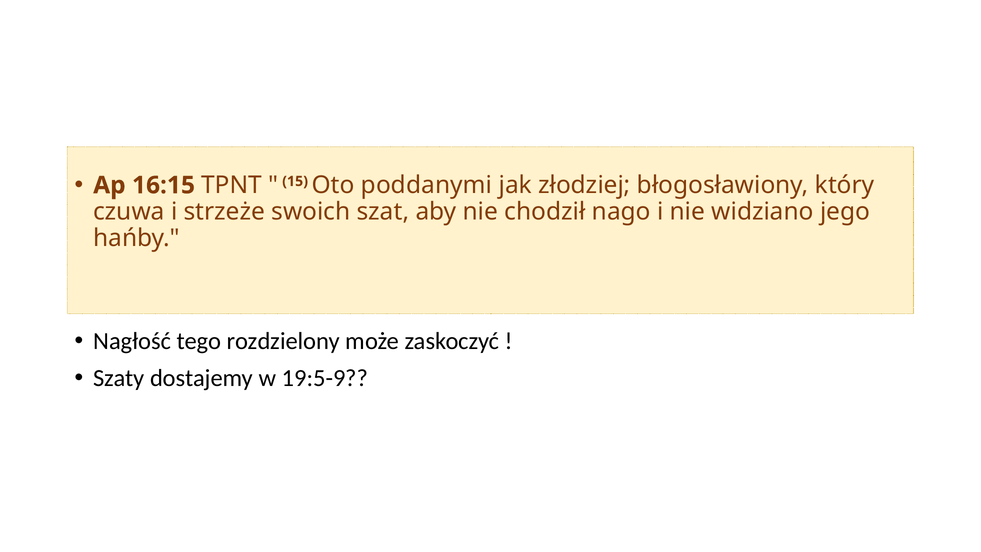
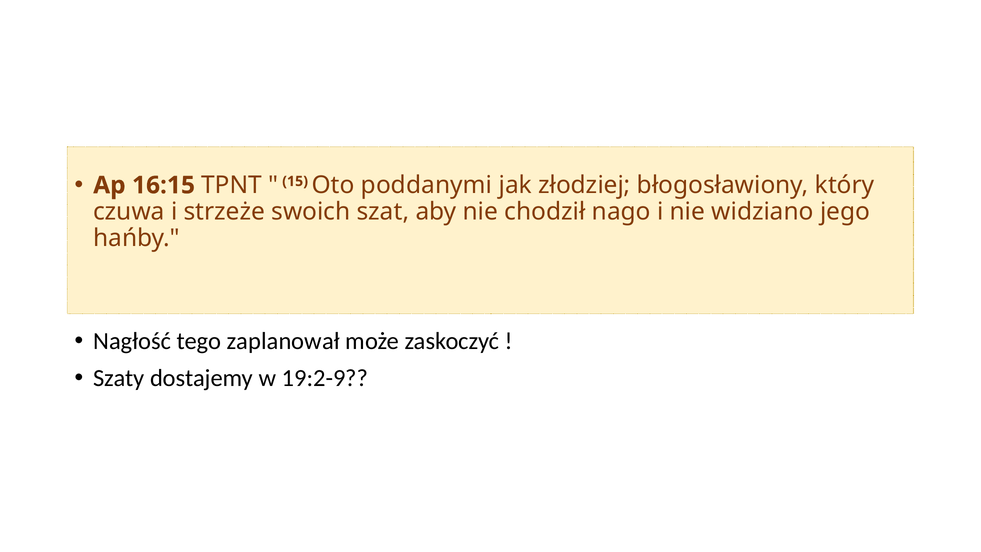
rozdzielony: rozdzielony -> zaplanował
19:5-9: 19:5-9 -> 19:2-9
